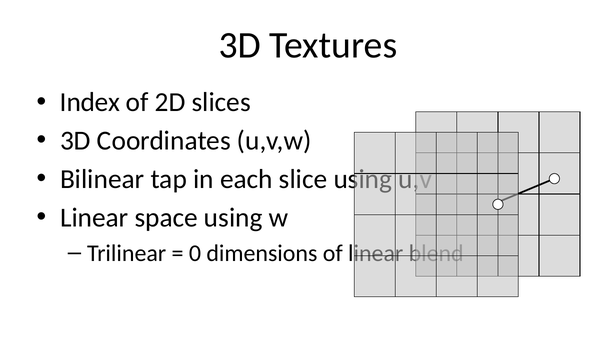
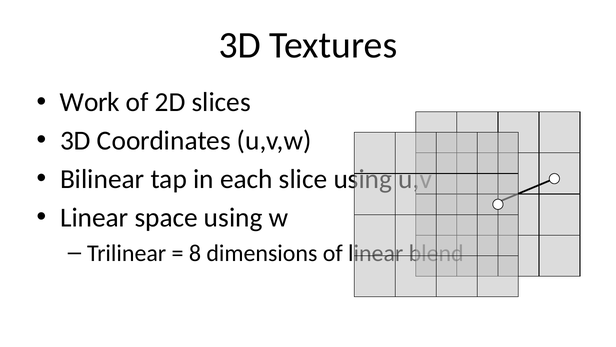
Index: Index -> Work
0: 0 -> 8
